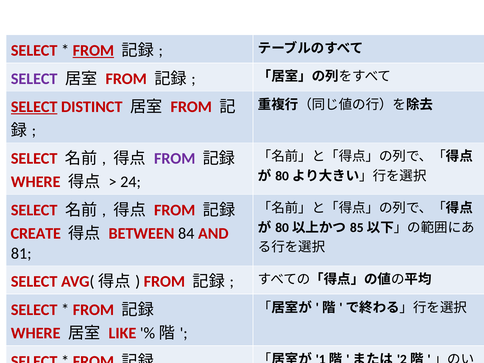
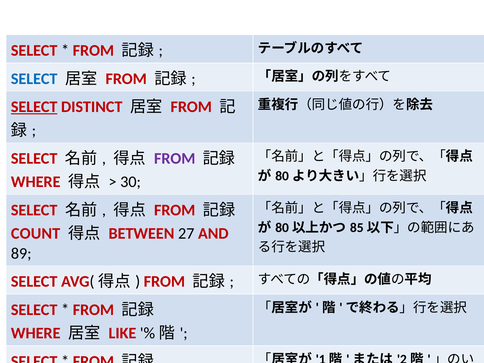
FROM at (93, 50) underline: present -> none
SELECT at (34, 79) colour: purple -> blue
24 at (131, 182): 24 -> 30
CREATE: CREATE -> COUNT
84: 84 -> 27
81: 81 -> 89
